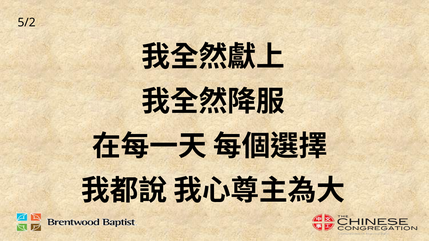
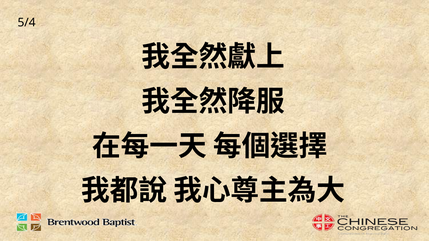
5/2: 5/2 -> 5/4
